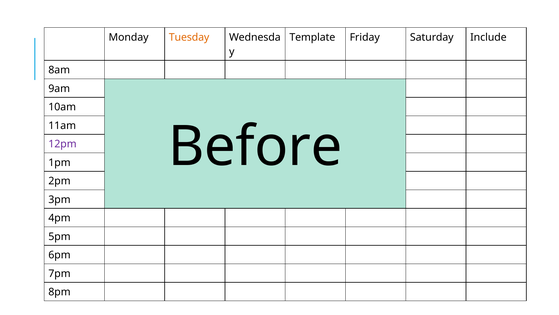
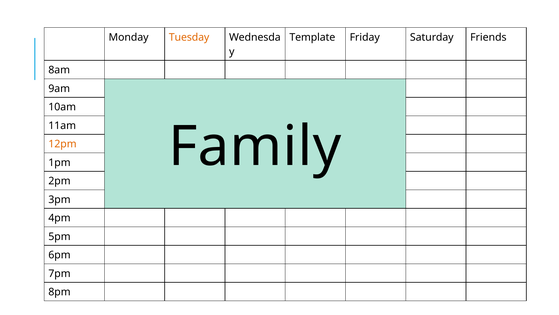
Include: Include -> Friends
Before: Before -> Family
12pm colour: purple -> orange
